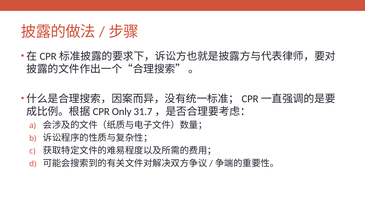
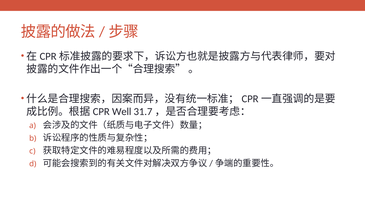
Only: Only -> Well
